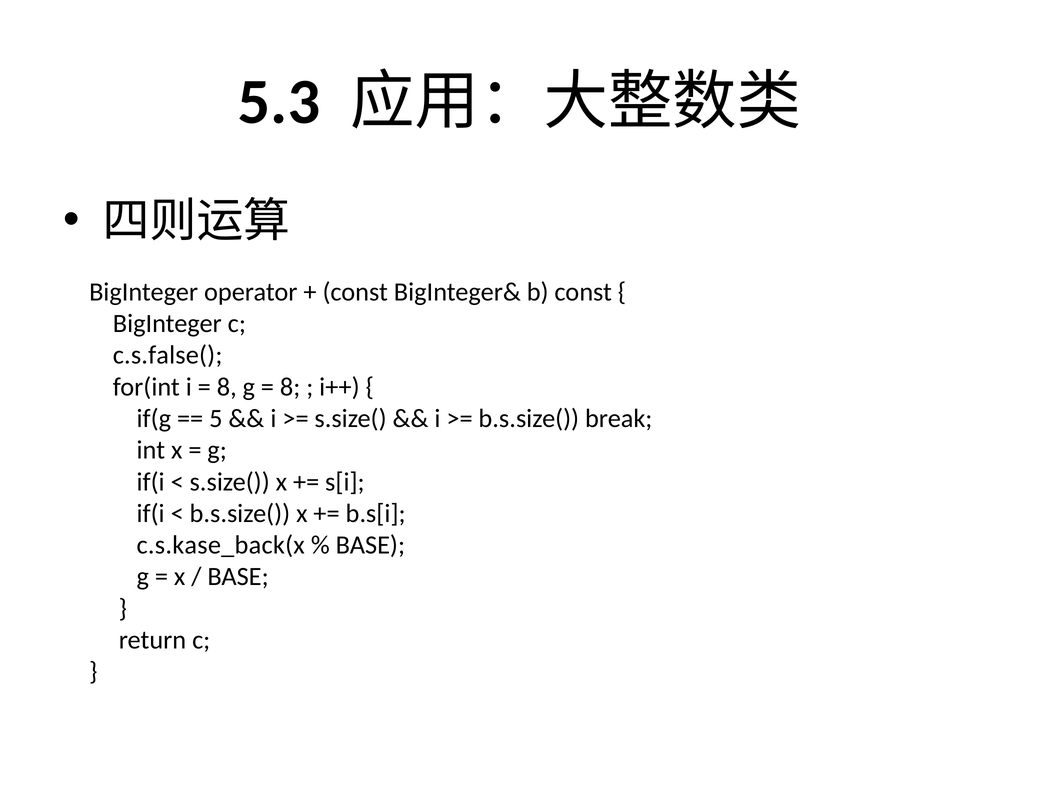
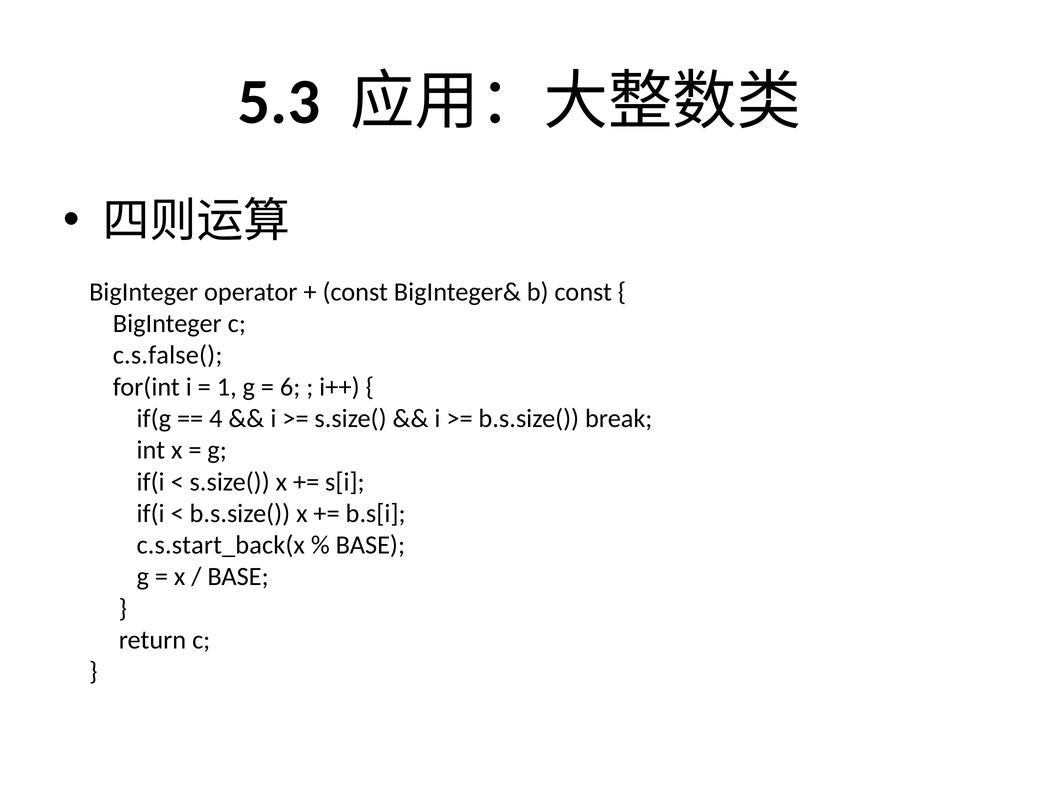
8 at (227, 387): 8 -> 1
8 at (290, 387): 8 -> 6
5: 5 -> 4
c.s.kase_back(x: c.s.kase_back(x -> c.s.start_back(x
